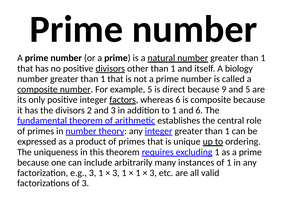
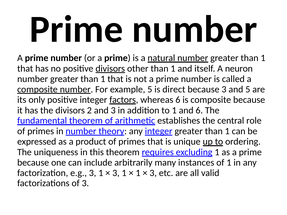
biology: biology -> neuron
because 9: 9 -> 3
